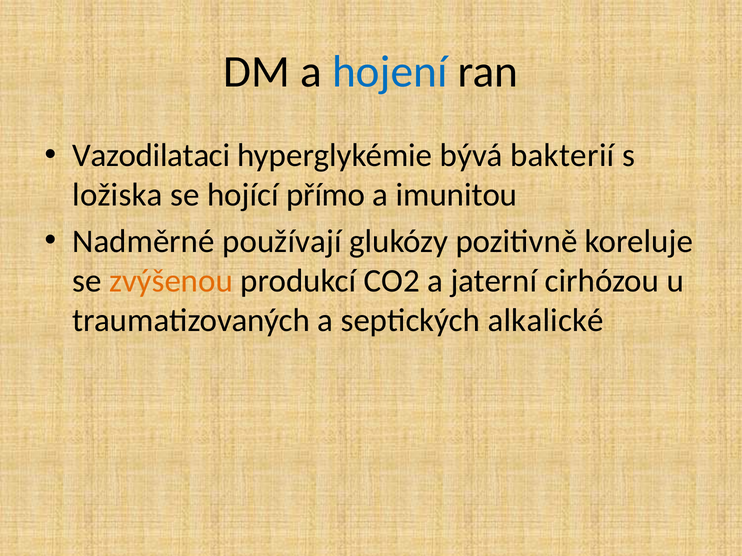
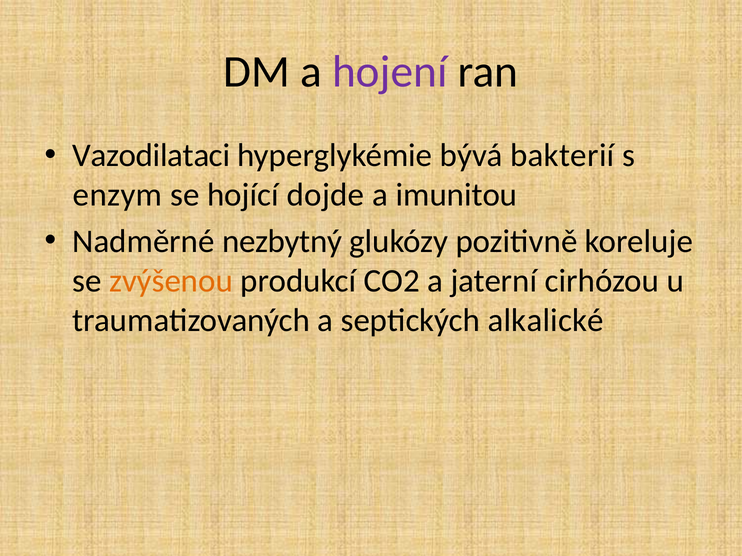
hojení colour: blue -> purple
ložiska: ložiska -> enzym
přímo: přímo -> dojde
používají: používají -> nezbytný
